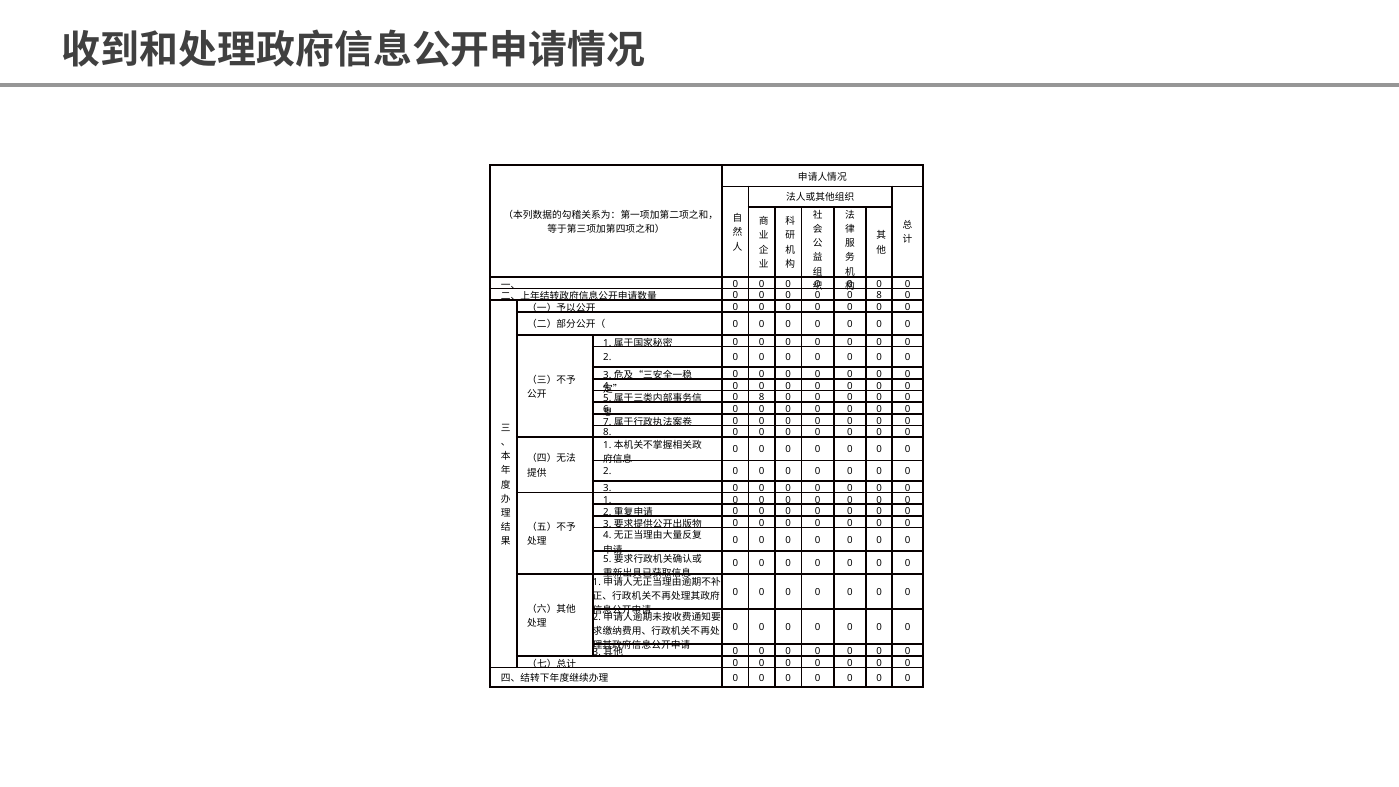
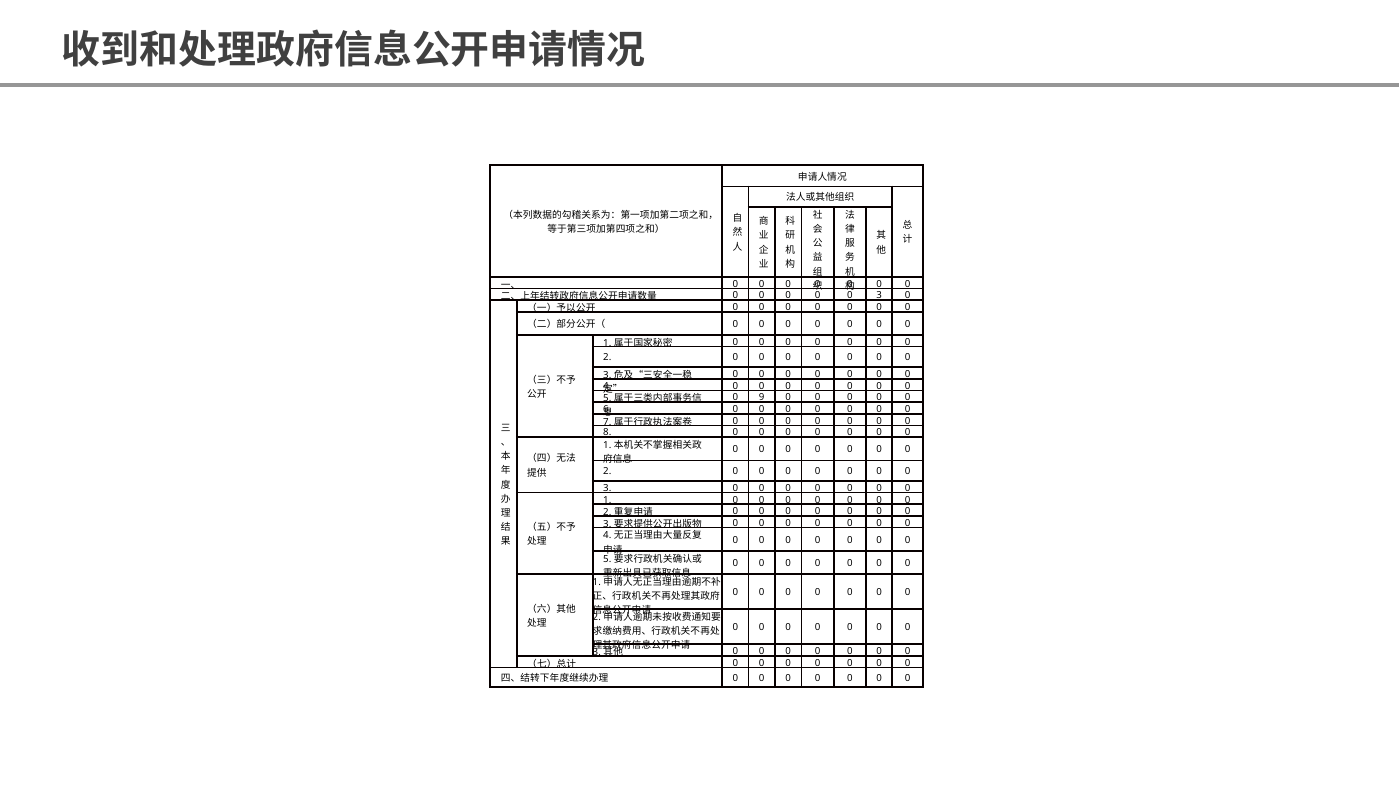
8 at (879, 296): 8 -> 3
8 at (762, 398): 8 -> 9
